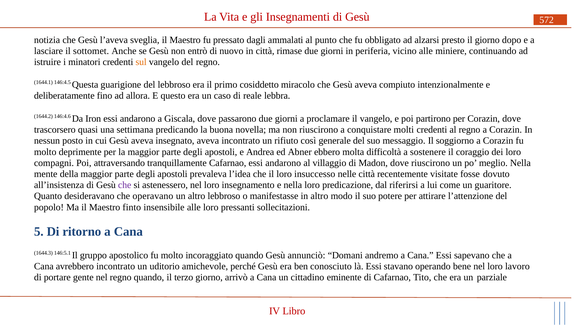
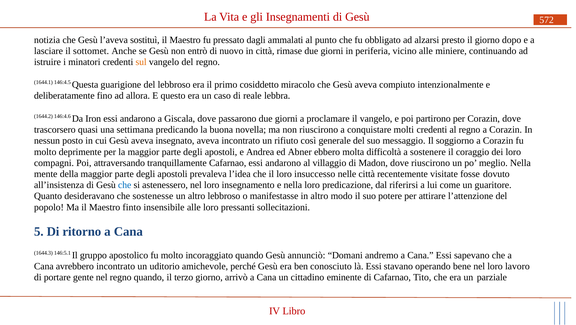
sveglia: sveglia -> sostituì
che at (125, 185) colour: purple -> blue
operavano: operavano -> sostenesse
